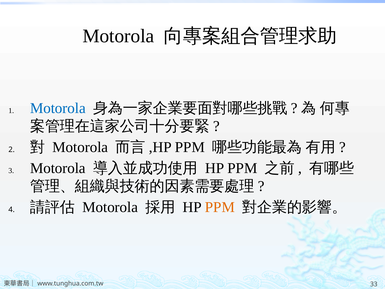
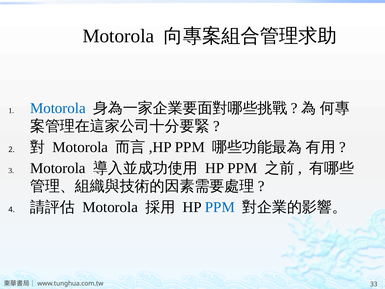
PPM at (220, 207) colour: orange -> blue
